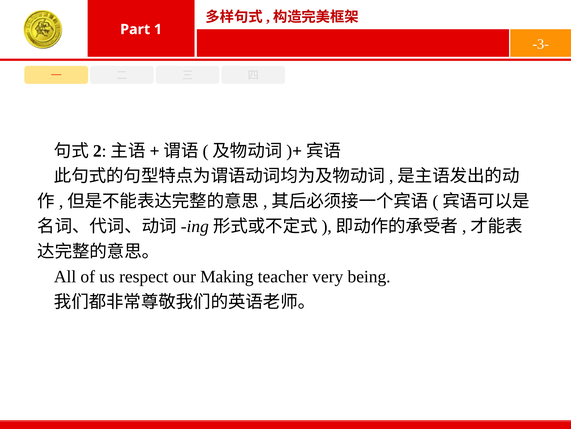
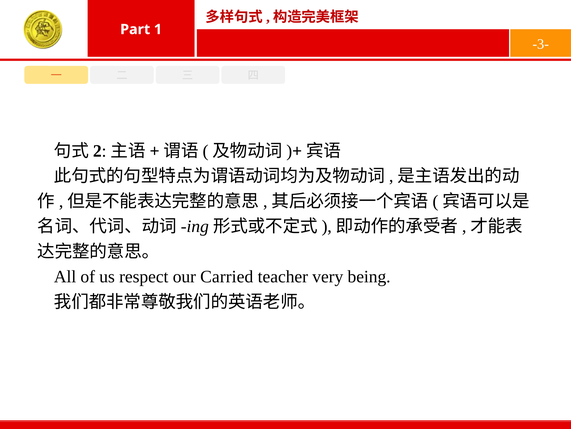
Making: Making -> Carried
